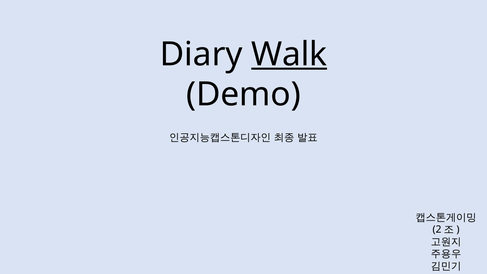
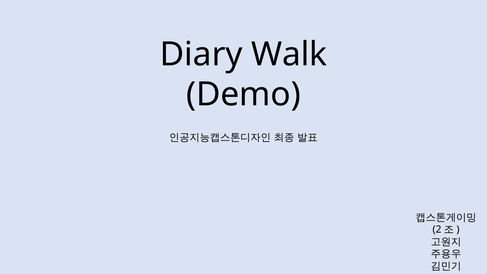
Walk underline: present -> none
